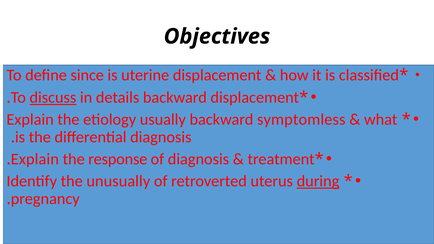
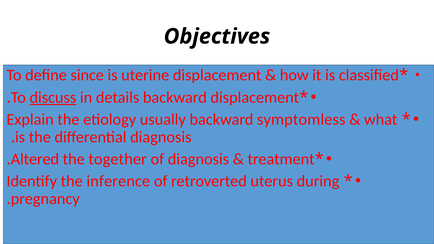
Explain at (35, 159): Explain -> Altered
response: response -> together
unusually: unusually -> inference
during underline: present -> none
